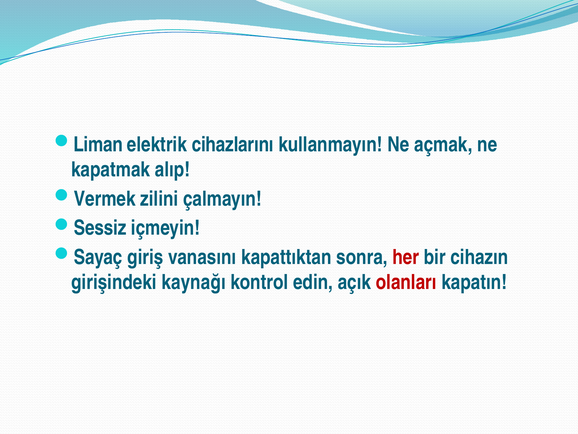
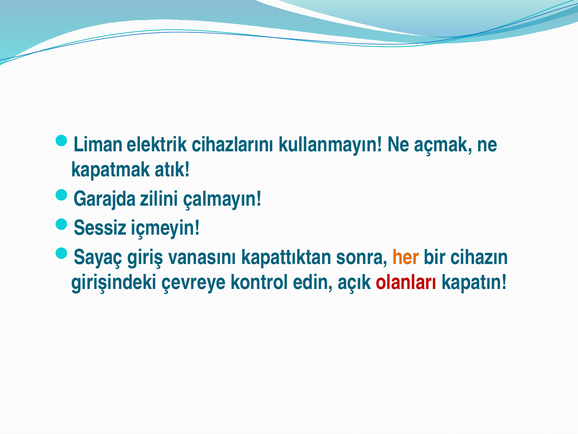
alıp: alıp -> atık
Vermek: Vermek -> Garajda
her colour: red -> orange
kaynağı: kaynağı -> çevreye
